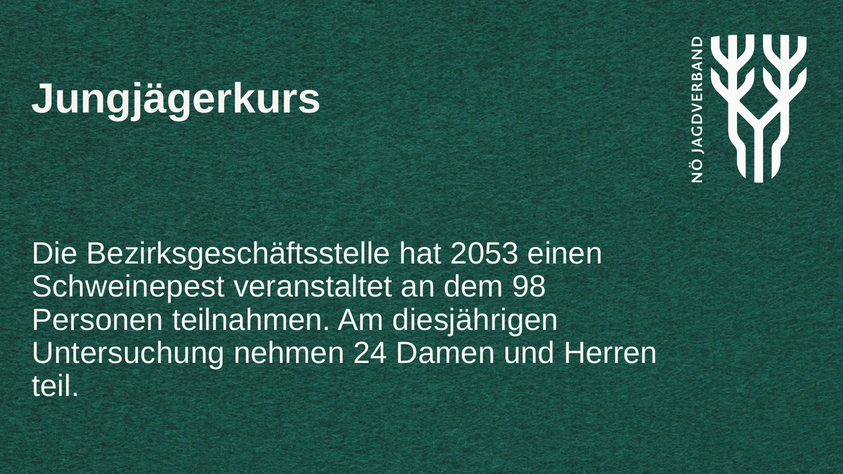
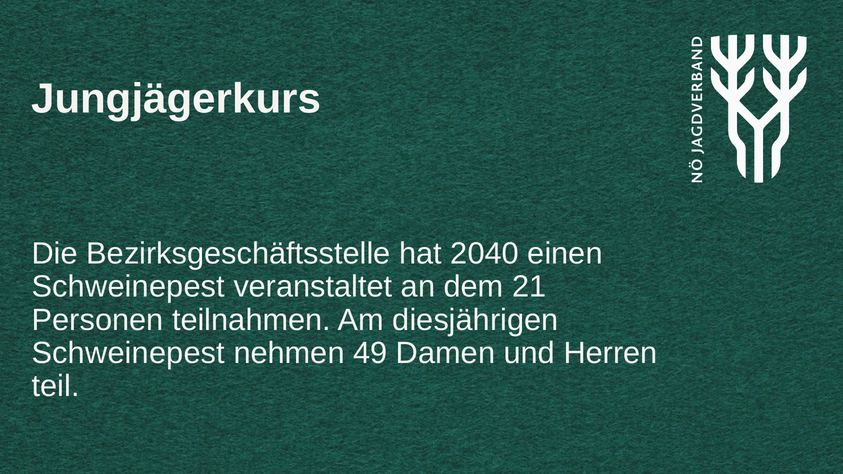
2053: 2053 -> 2040
98: 98 -> 21
Untersuchung at (128, 353): Untersuchung -> Schweinepest
24: 24 -> 49
